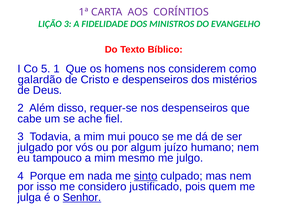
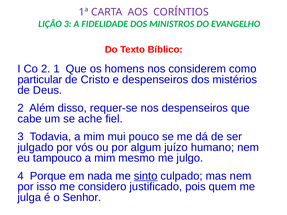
Co 5: 5 -> 2
galardão: galardão -> particular
Senhor underline: present -> none
